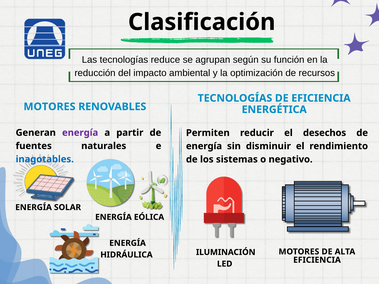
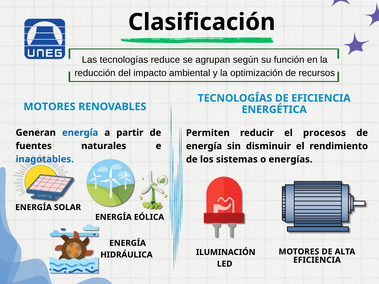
energía at (80, 133) colour: purple -> blue
desechos: desechos -> procesos
negativo: negativo -> energías
